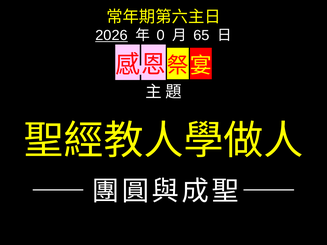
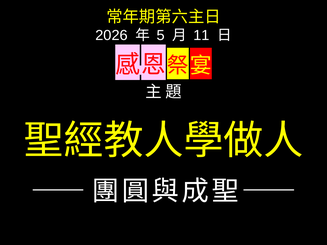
2026 underline: present -> none
0: 0 -> 5
65: 65 -> 11
